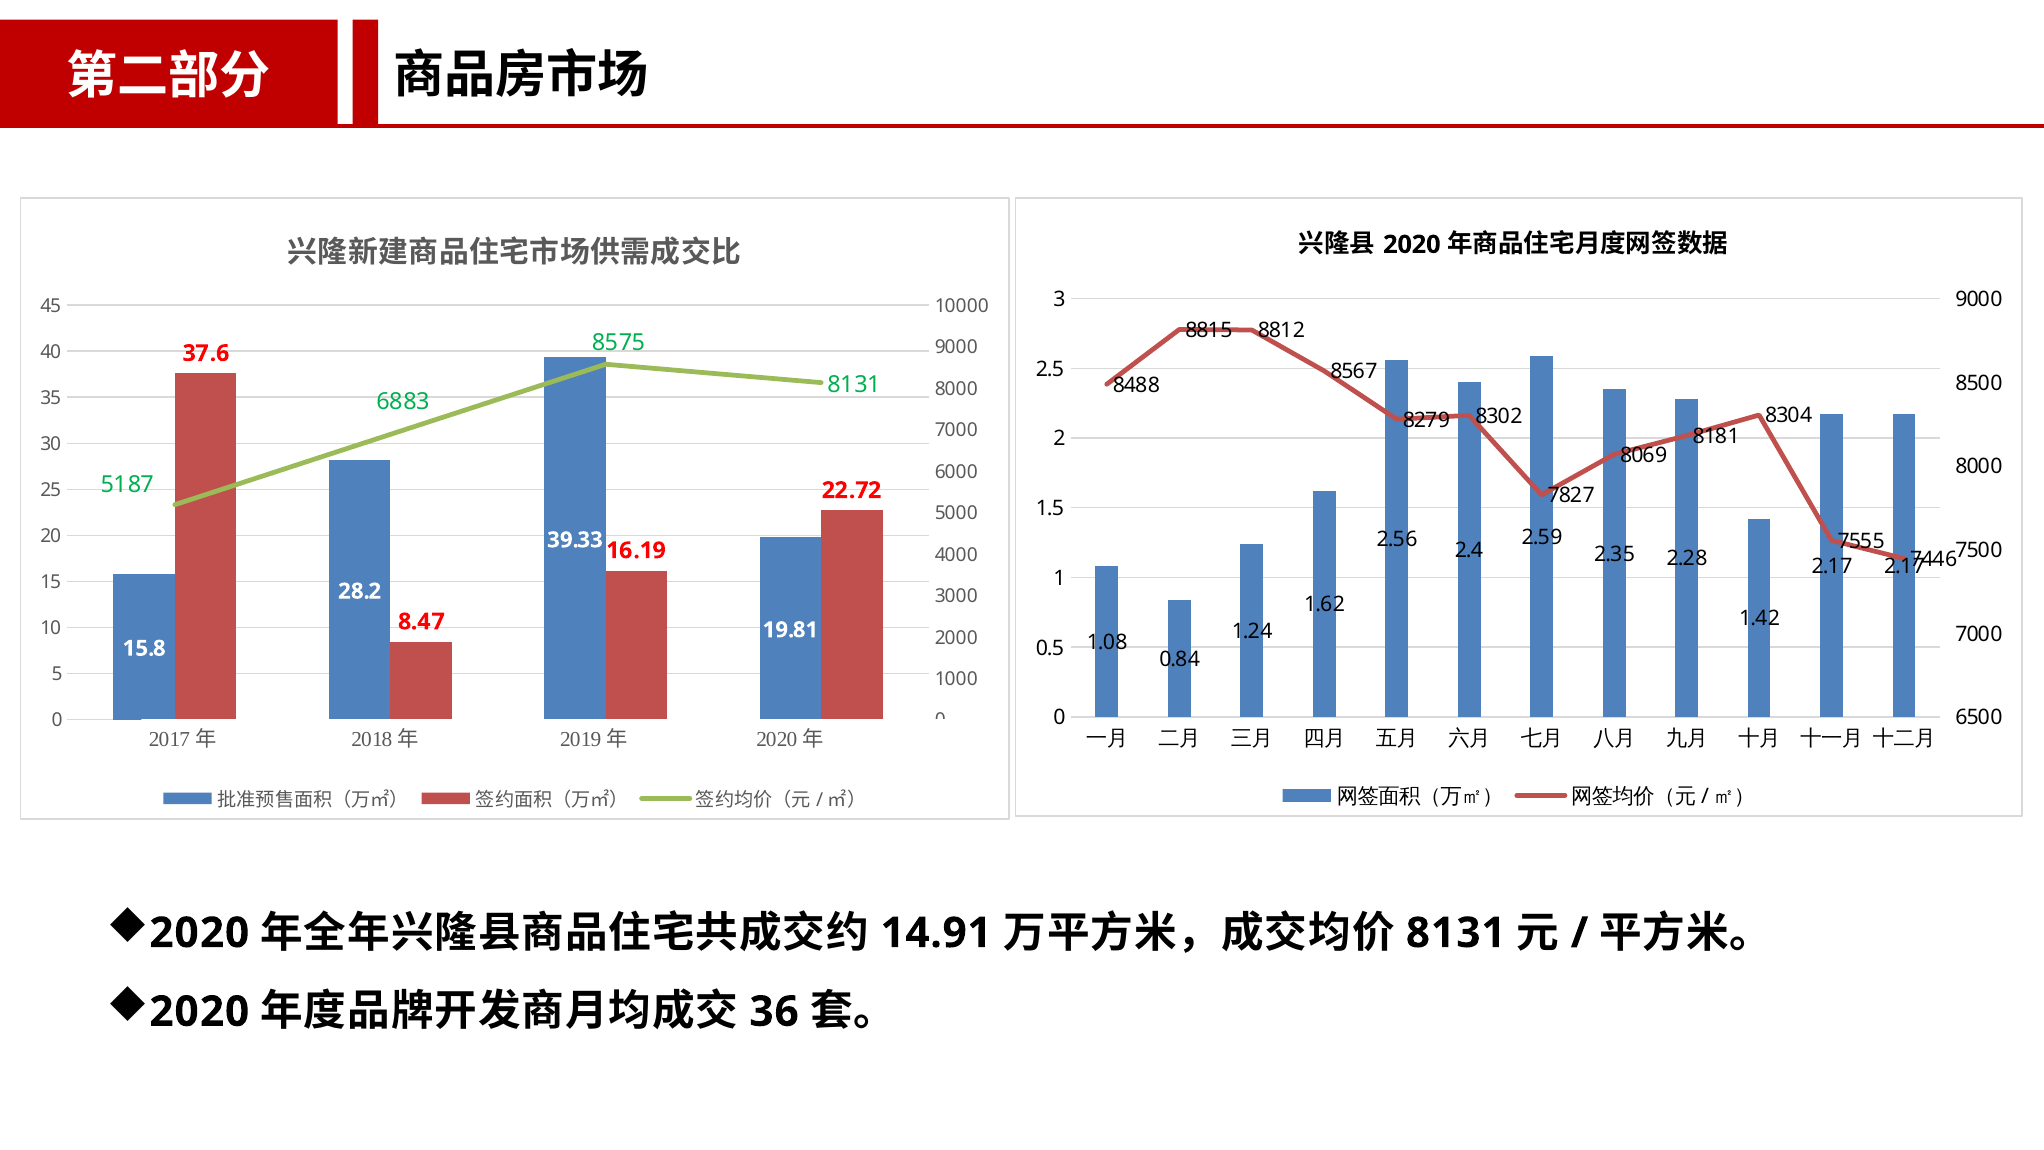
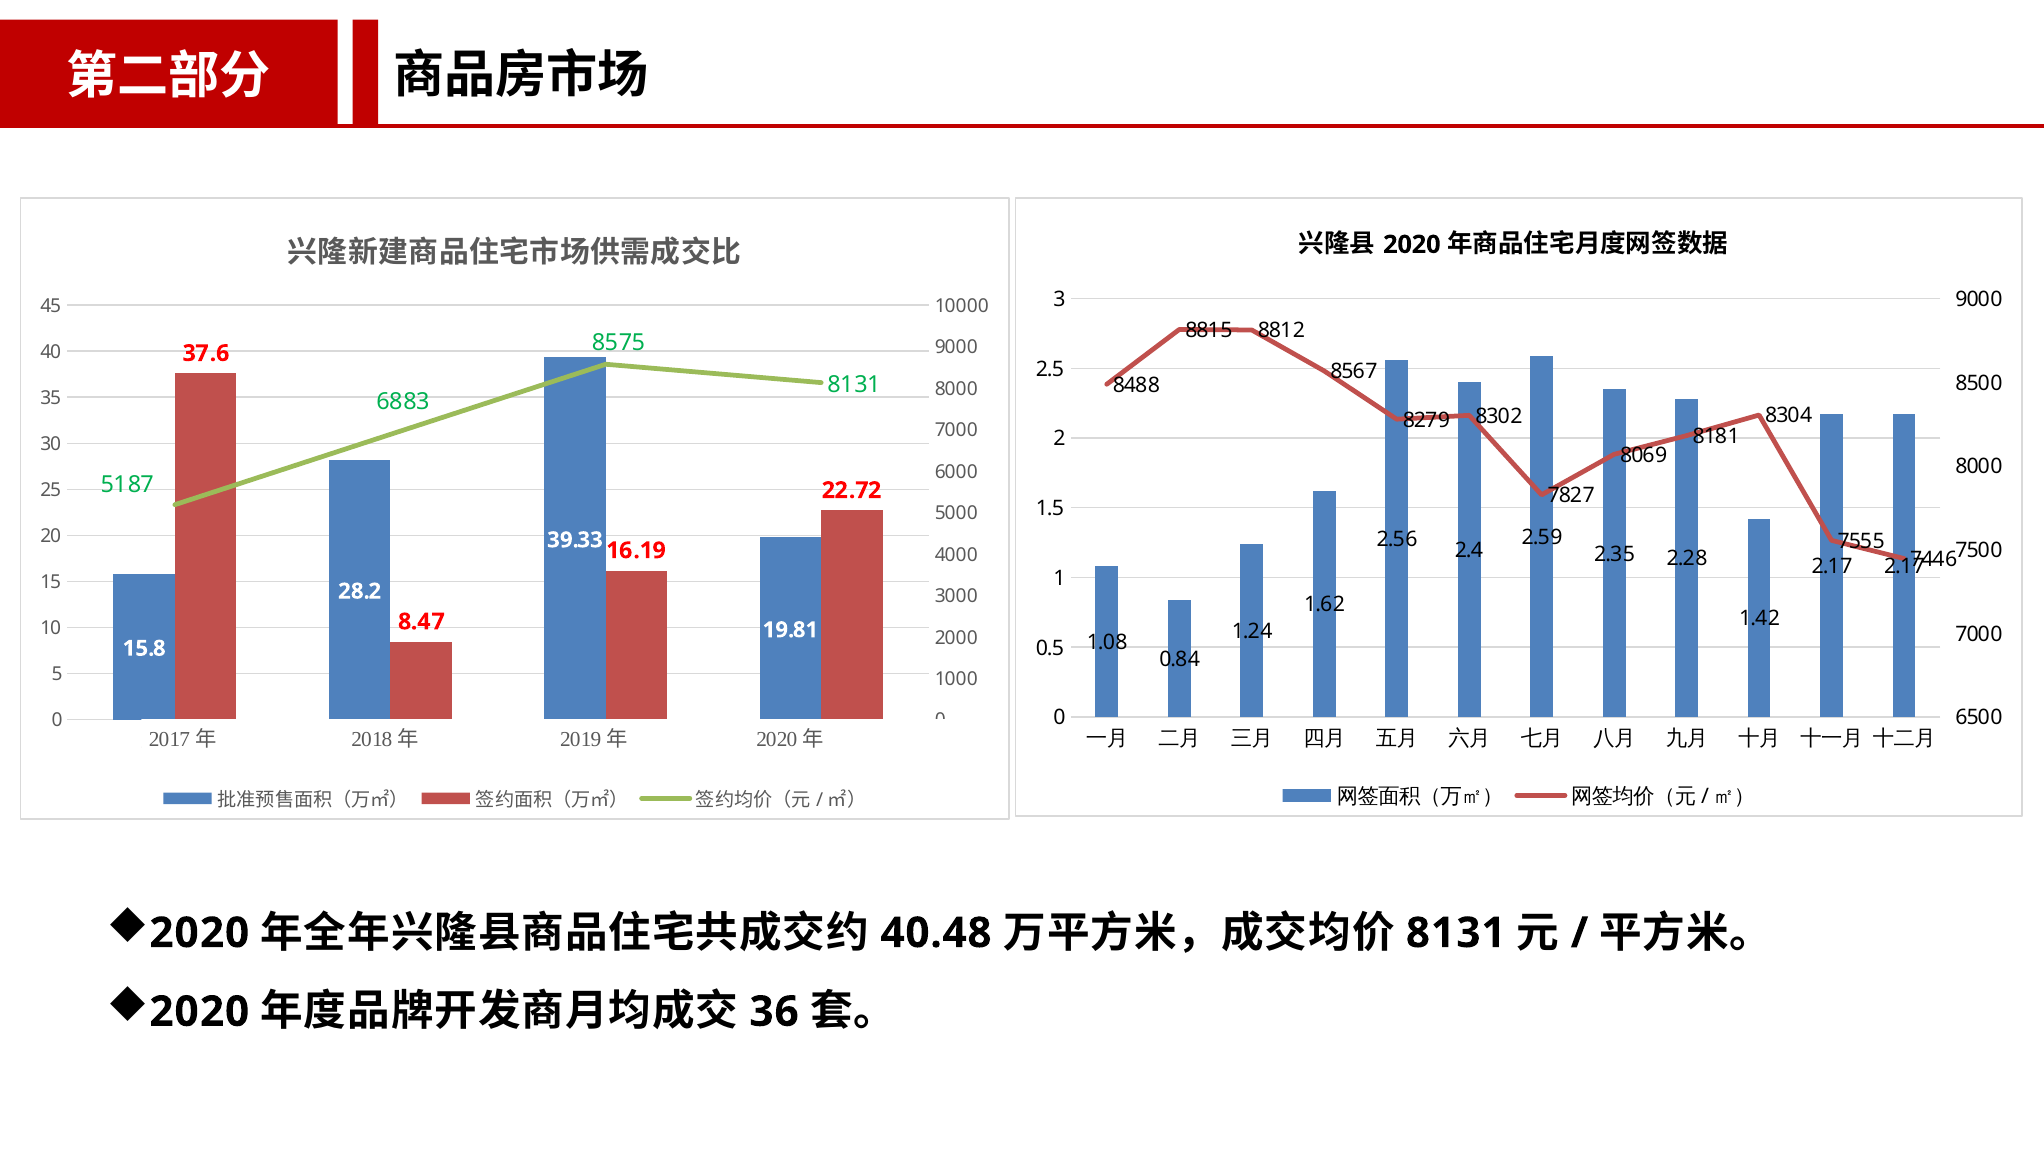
14.91: 14.91 -> 40.48
